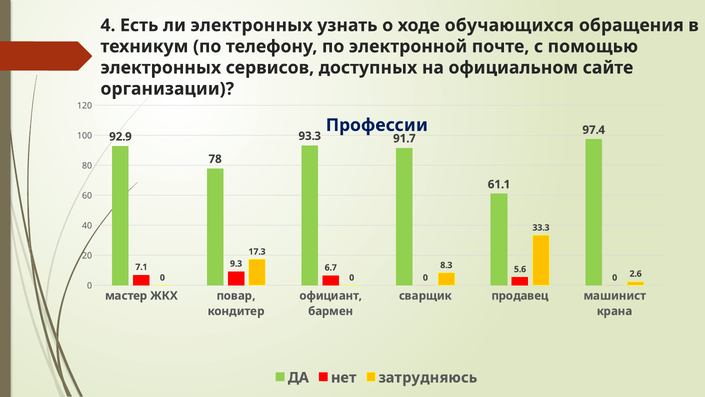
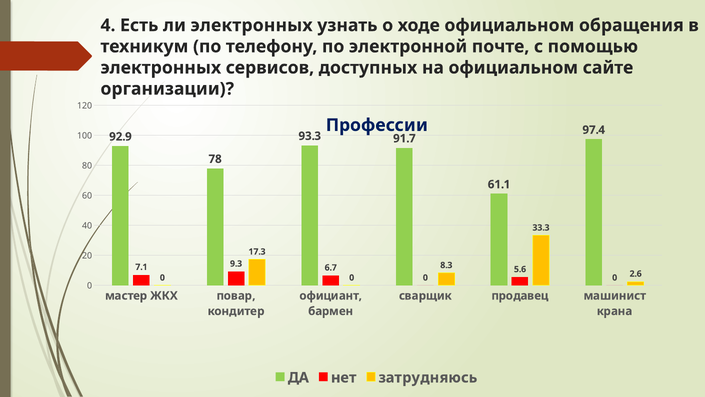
ходе обучающихся: обучающихся -> официальном
